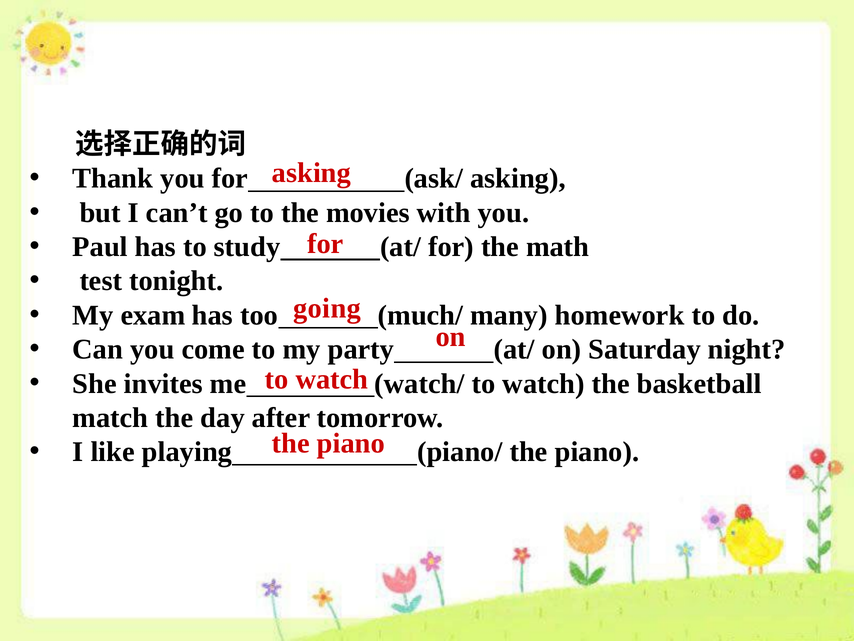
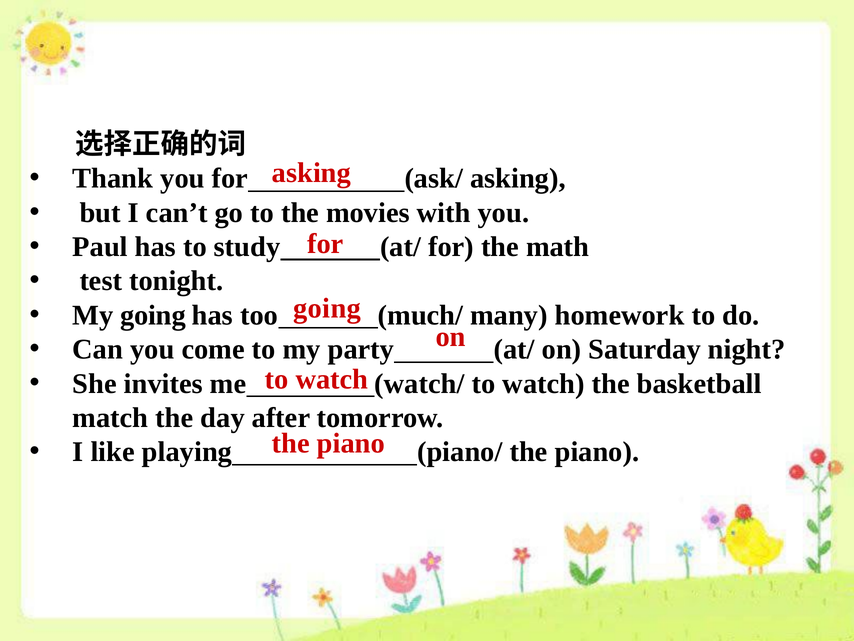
My exam: exam -> going
